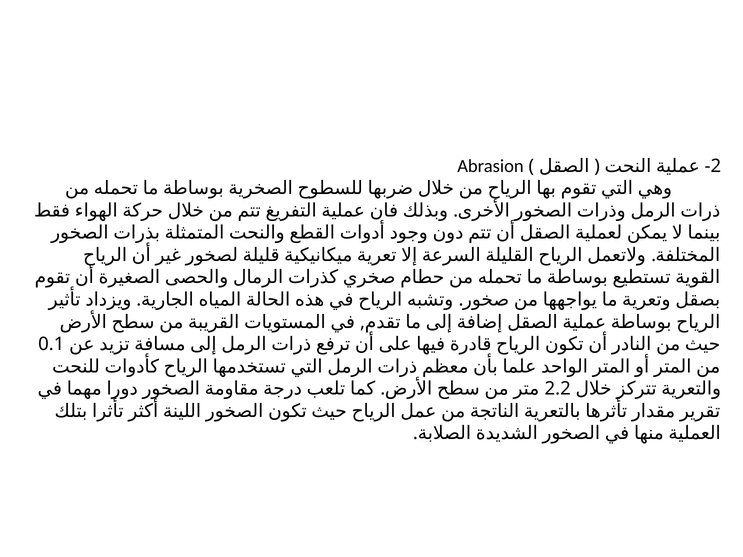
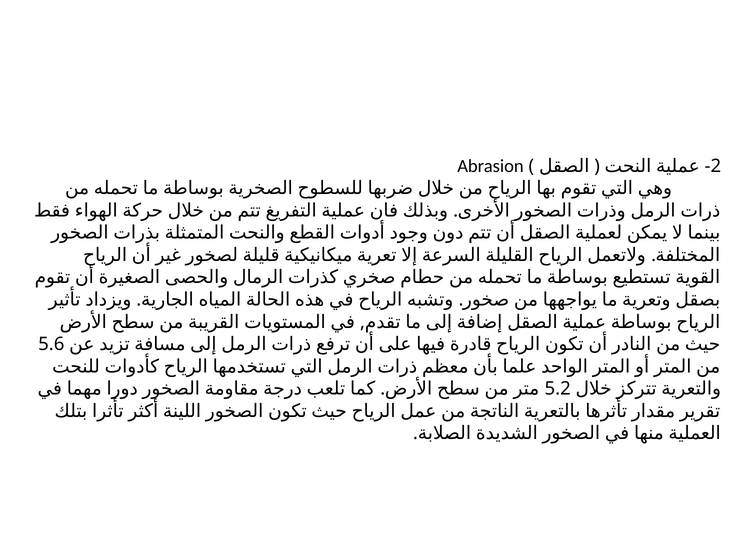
0.1: 0.1 -> 5.6
2.2: 2.2 -> 5.2
